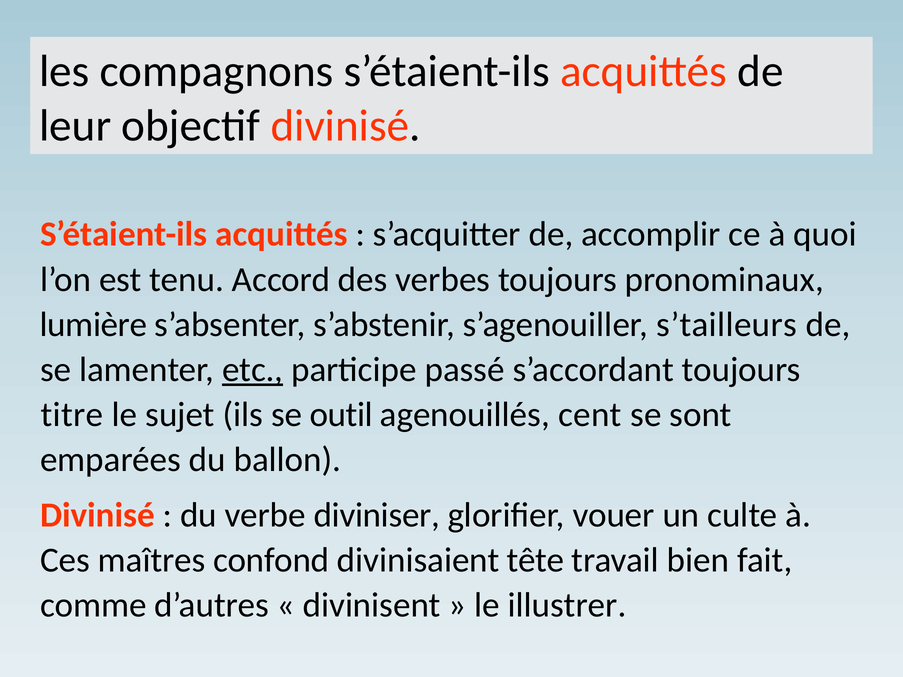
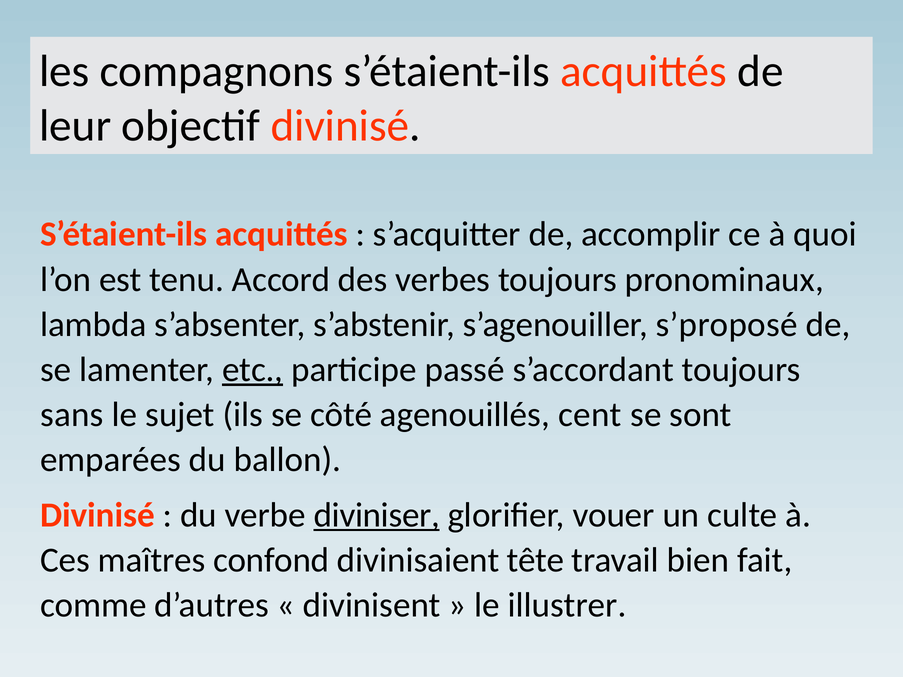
lumière: lumière -> lambda
s’tailleurs: s’tailleurs -> s’proposé
titre: titre -> sans
outil: outil -> côté
diviniser underline: none -> present
